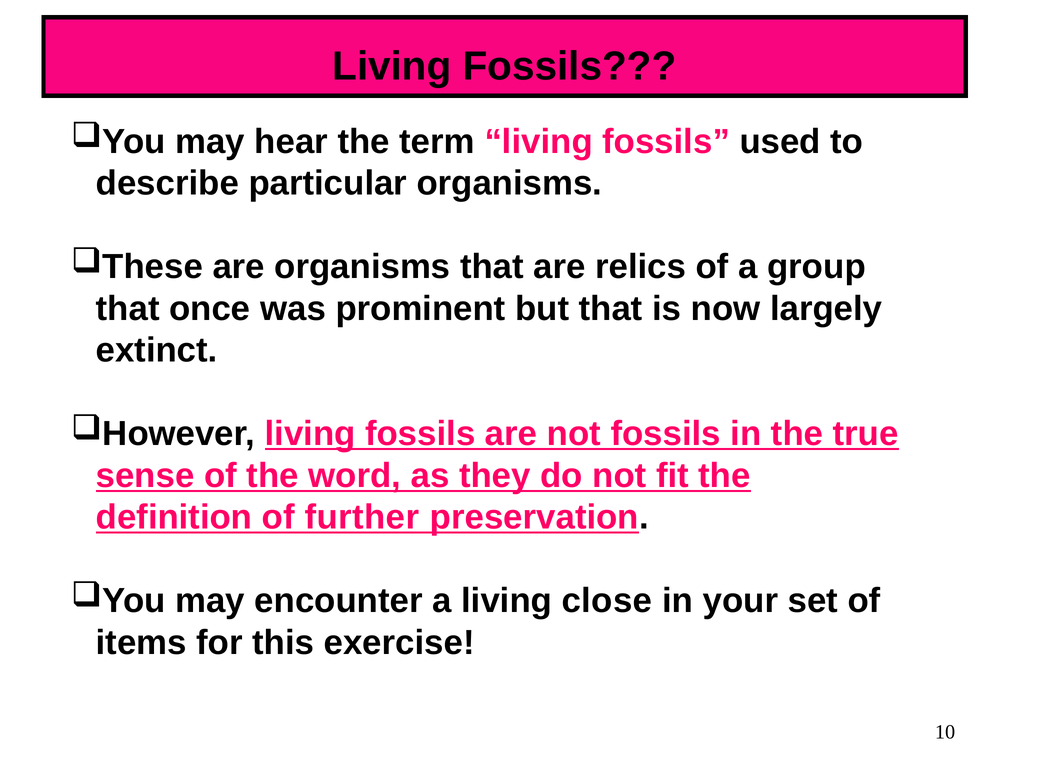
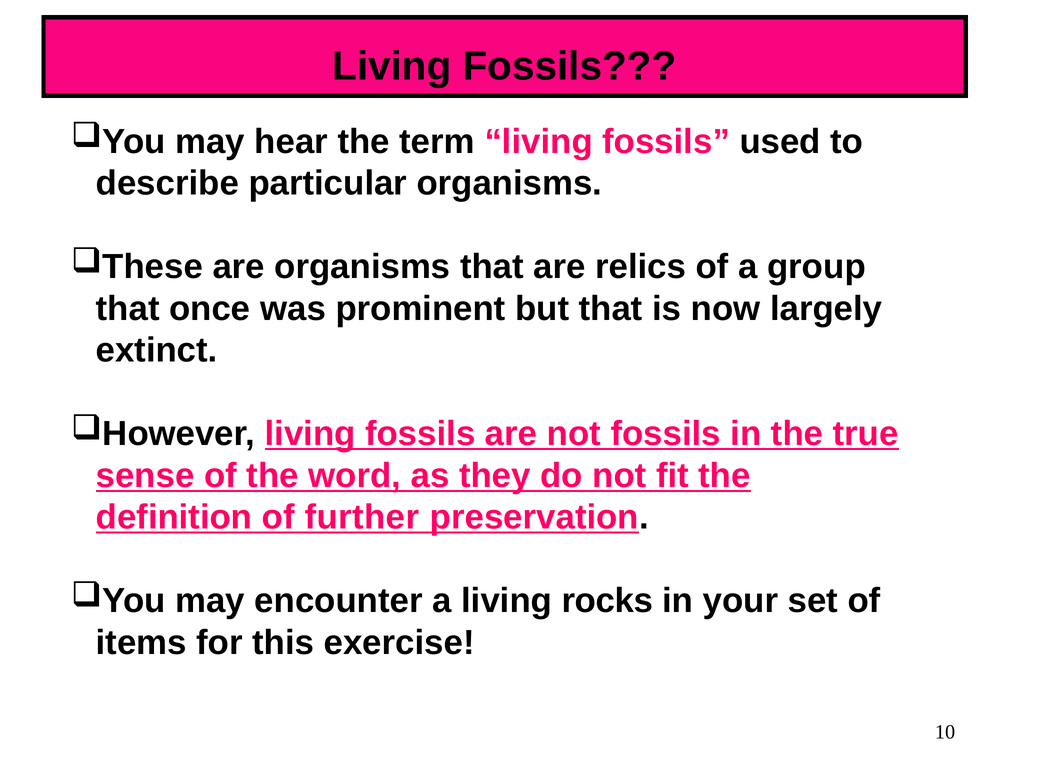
close: close -> rocks
